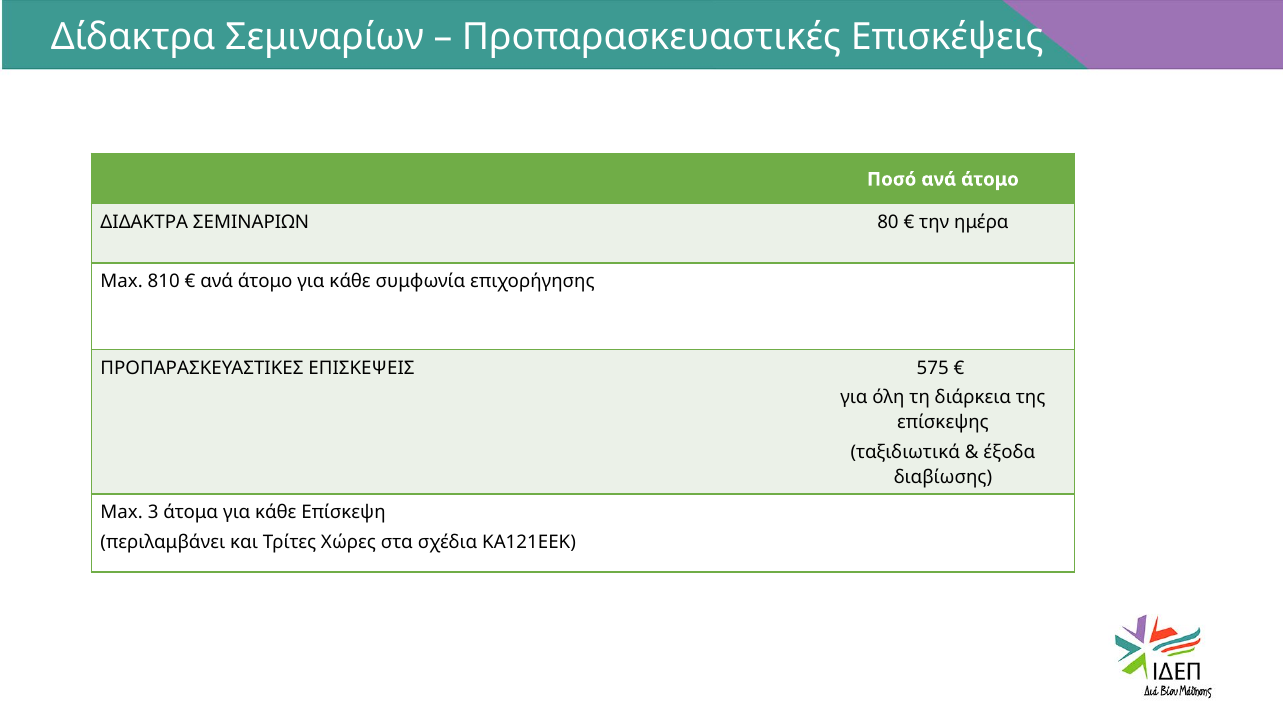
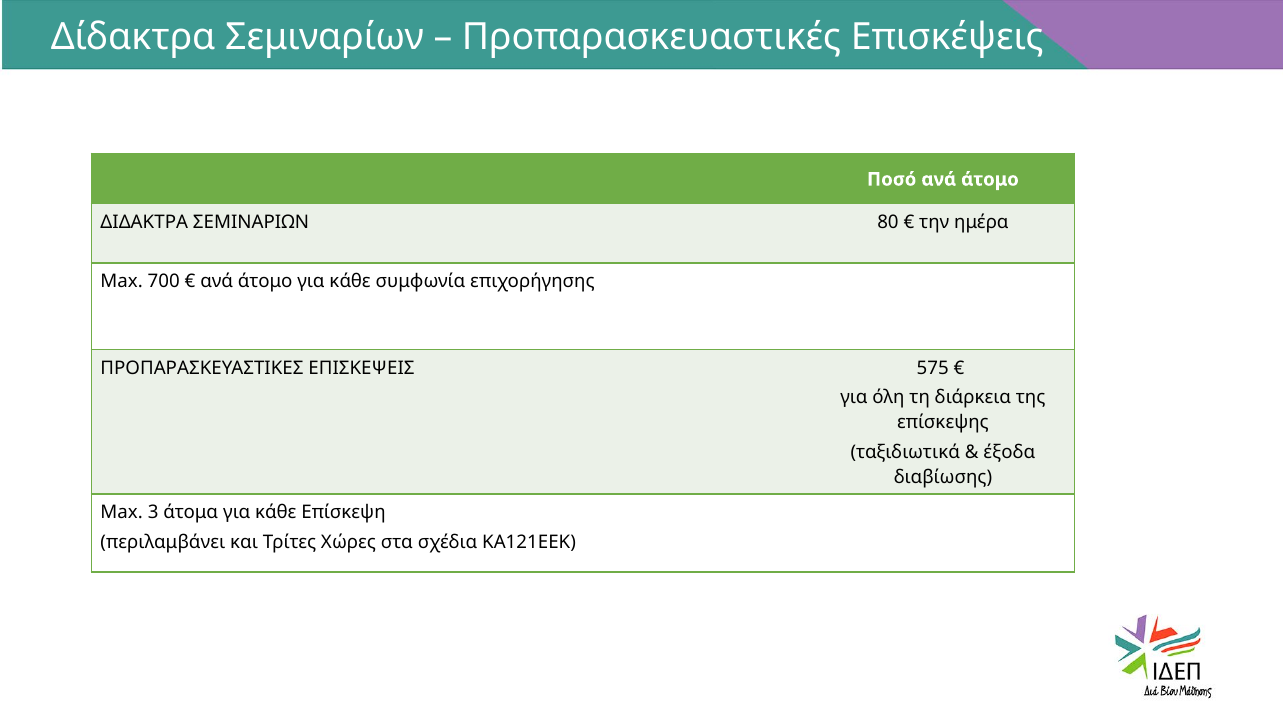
810: 810 -> 700
